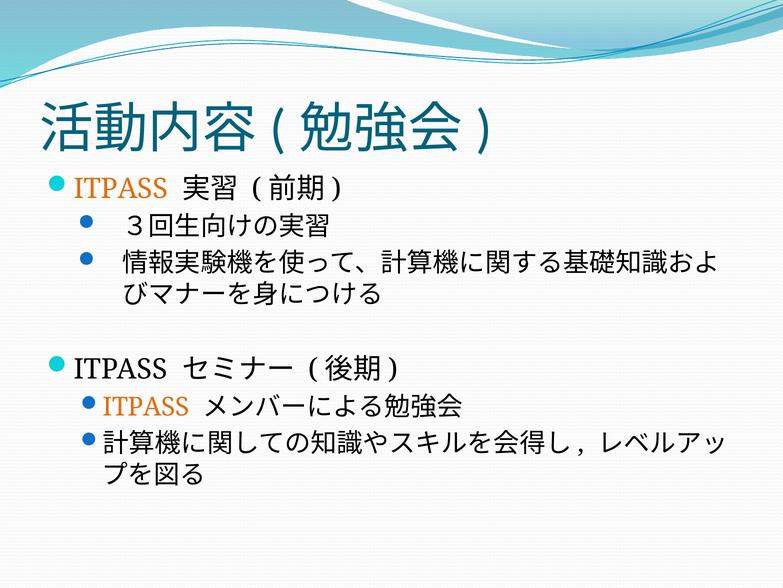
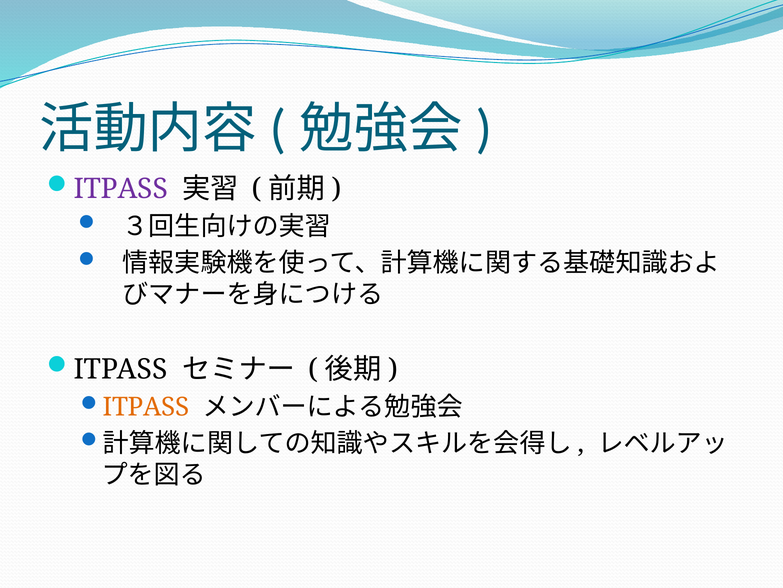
ITPASS at (121, 189) colour: orange -> purple
